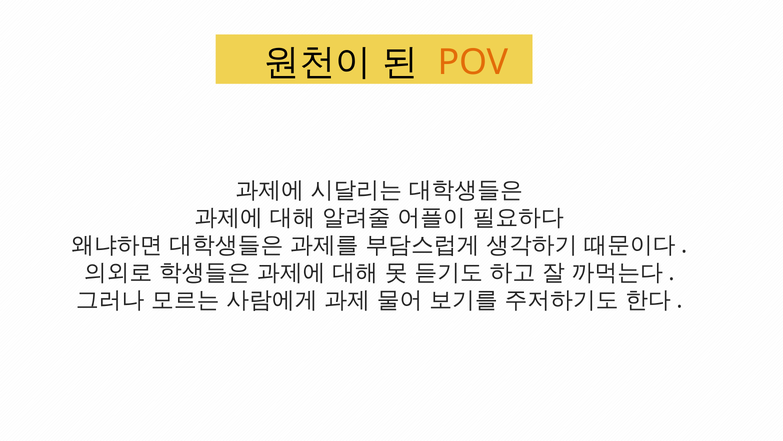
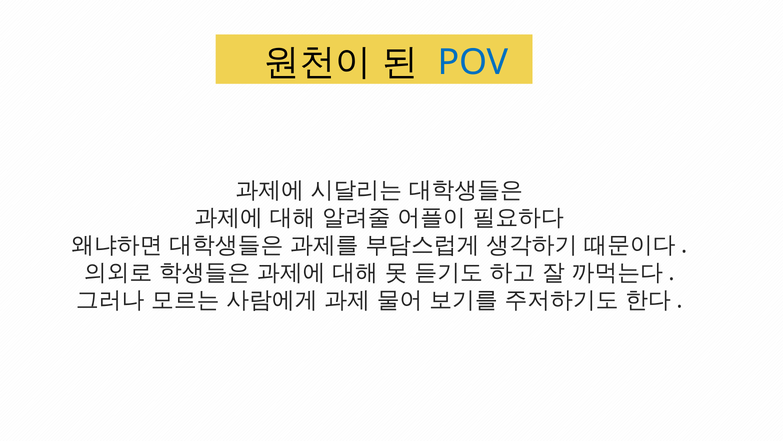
POV colour: orange -> blue
